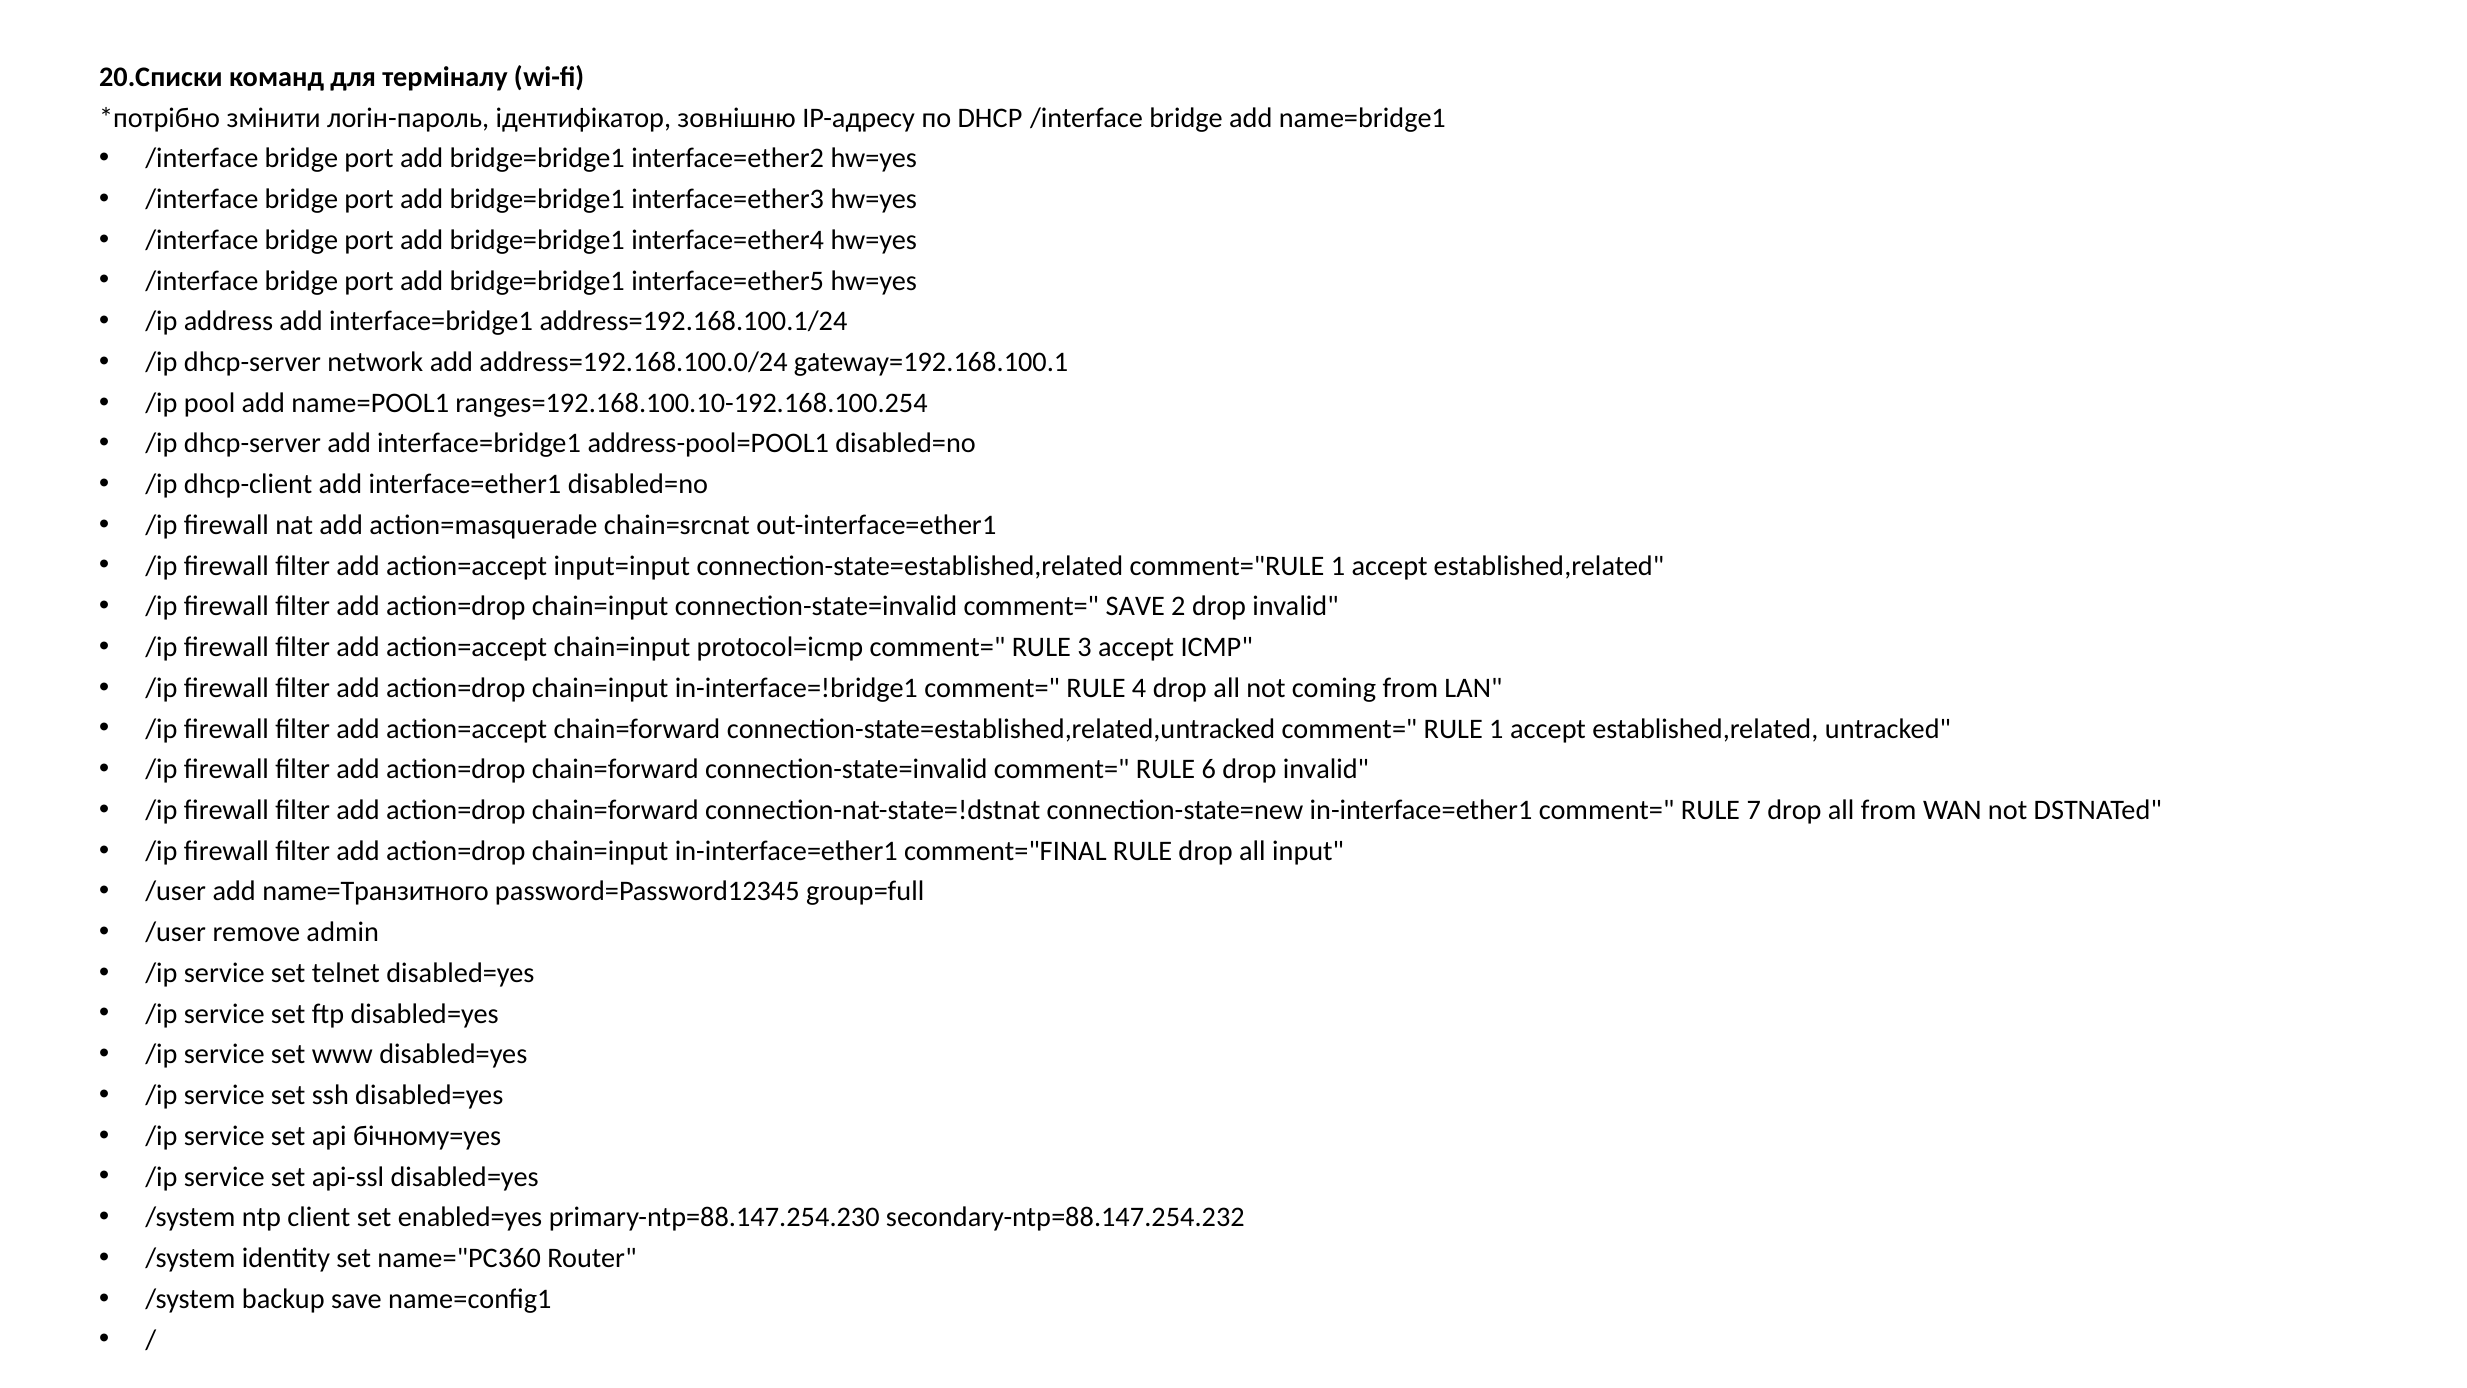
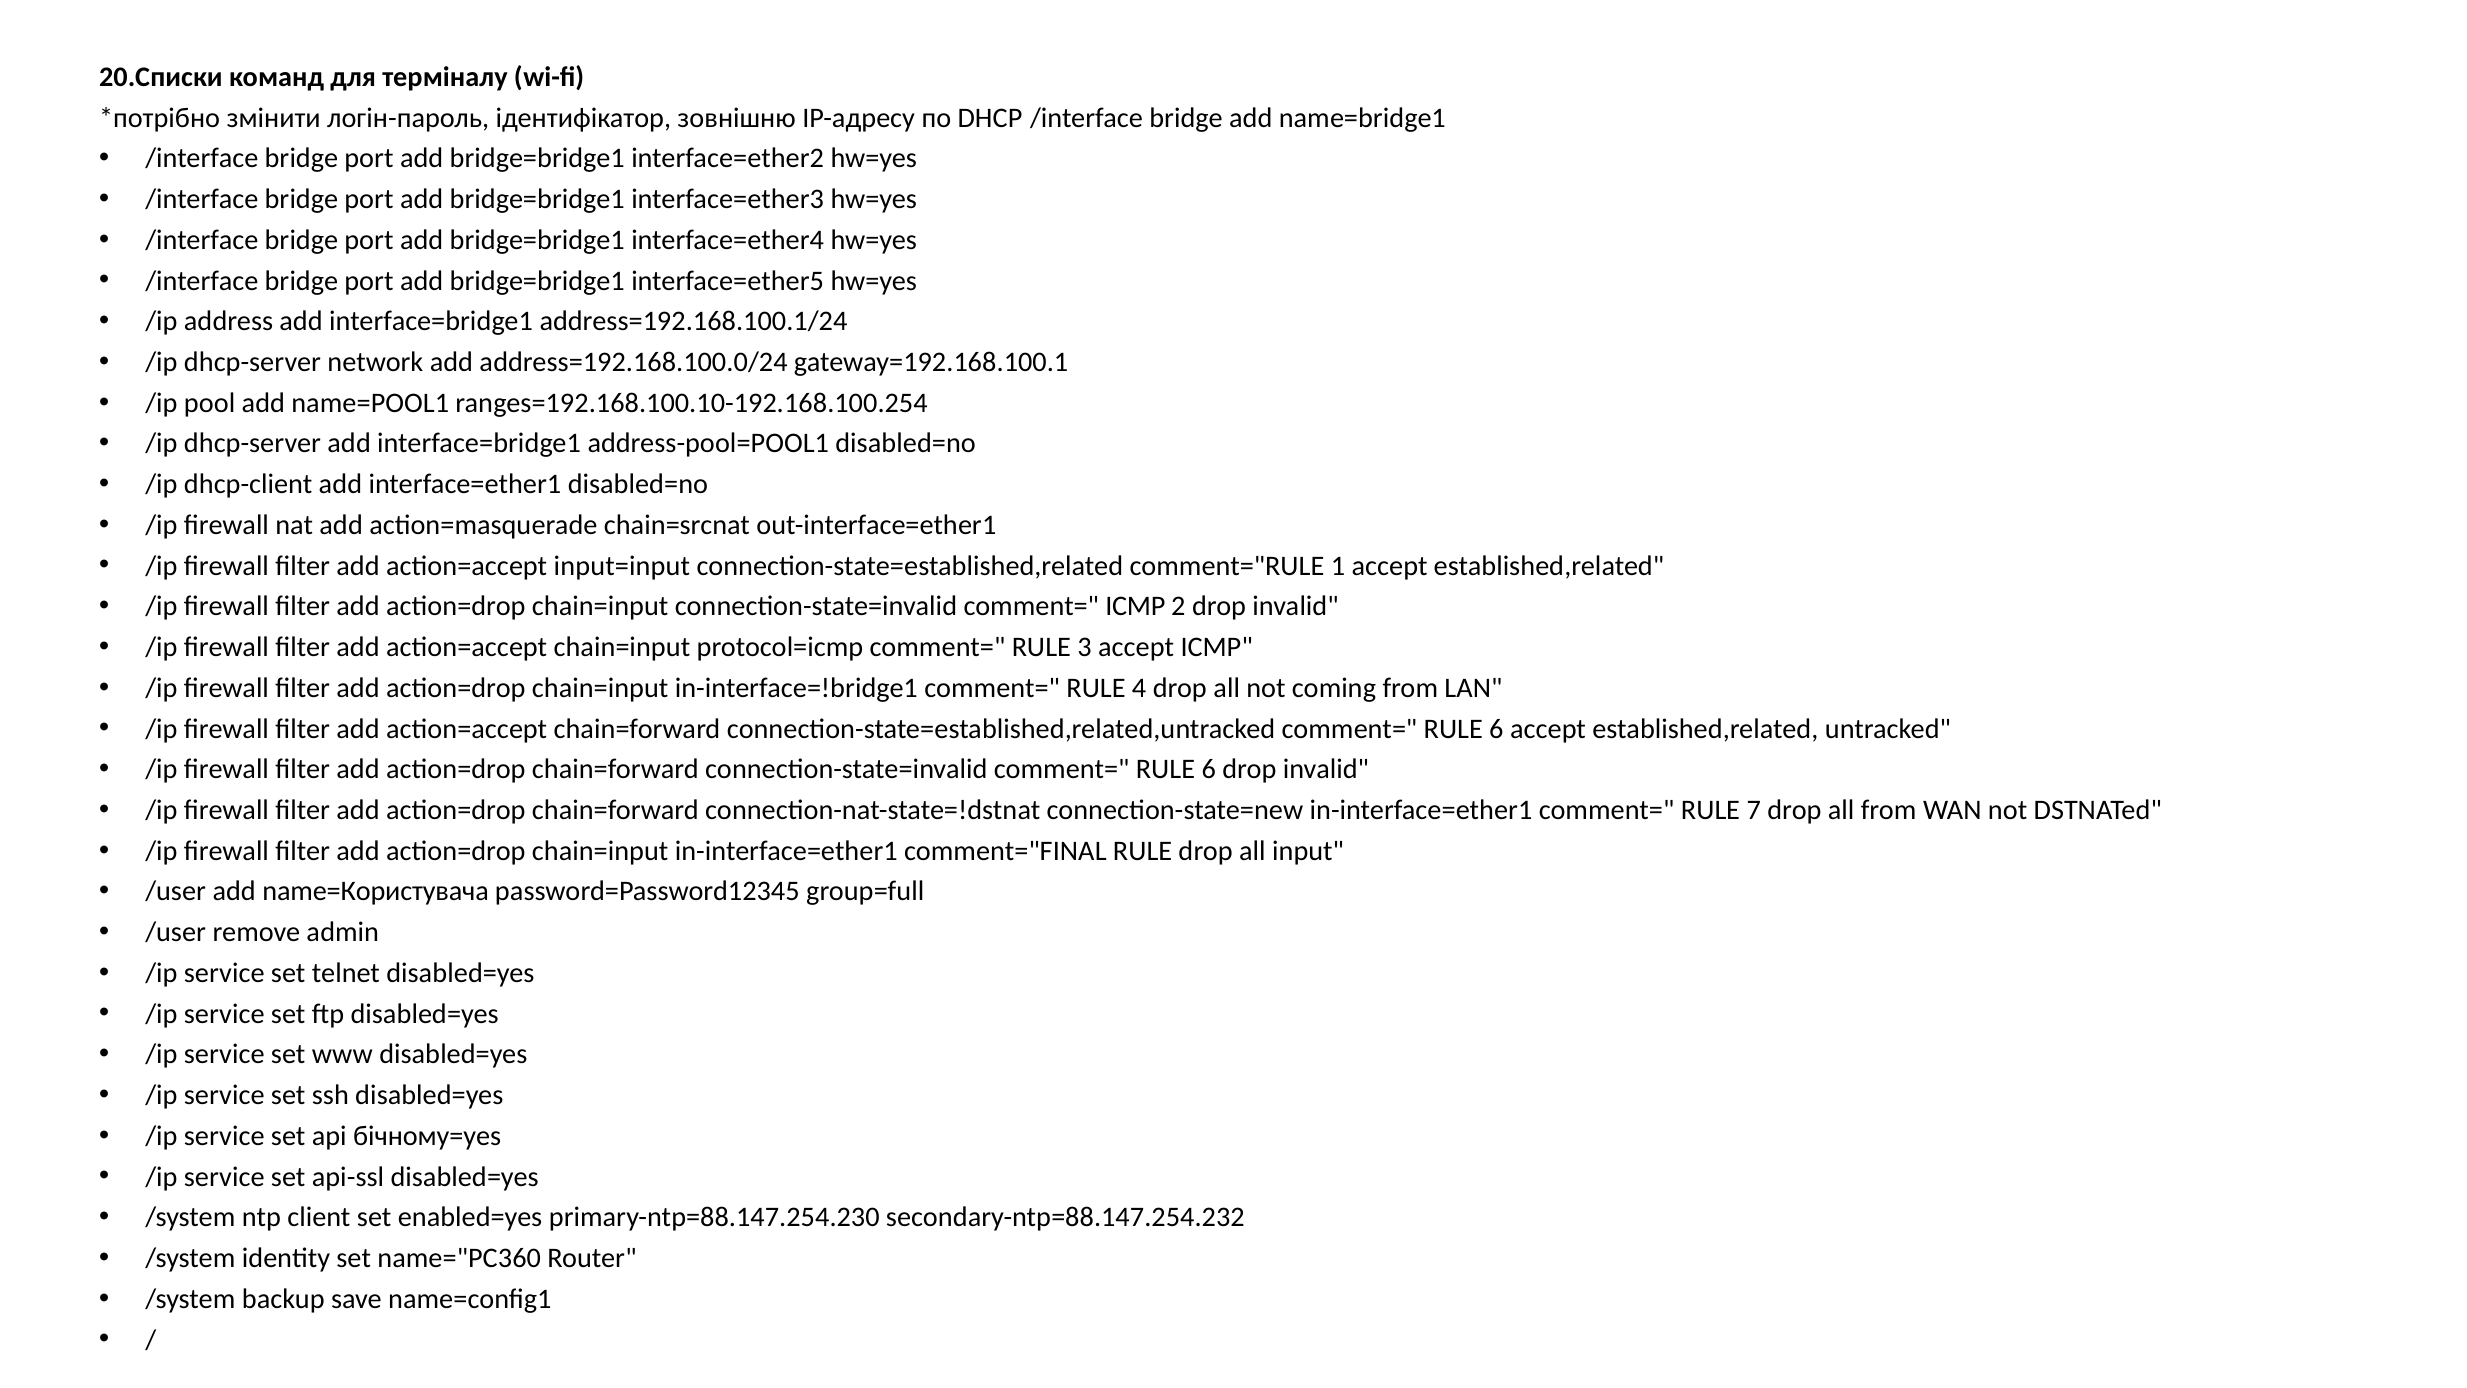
comment= SAVE: SAVE -> ICMP
connection-state=established,related,untracked comment= RULE 1: 1 -> 6
name=Транзитного: name=Транзитного -> name=Користувача
